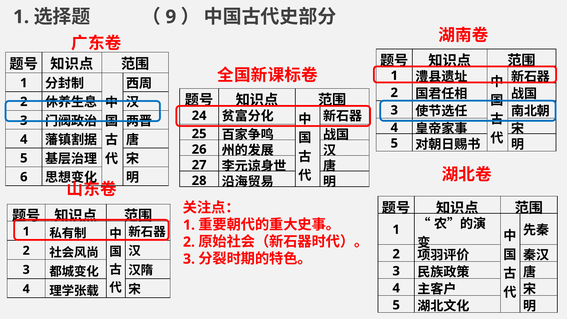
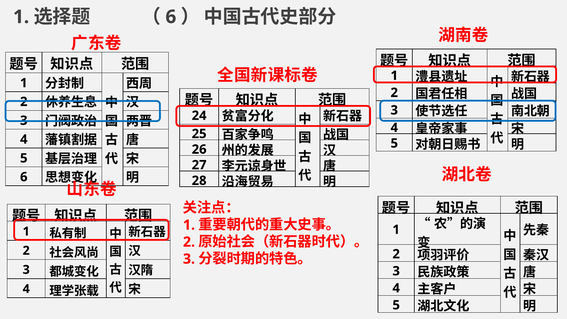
9 at (171, 17): 9 -> 6
